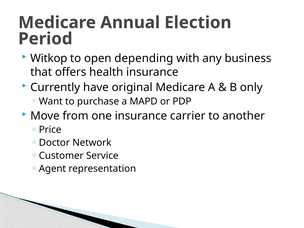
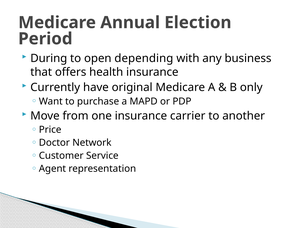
Witkop: Witkop -> During
